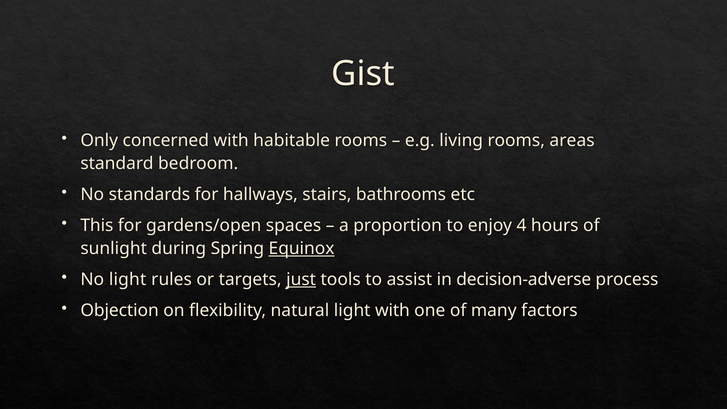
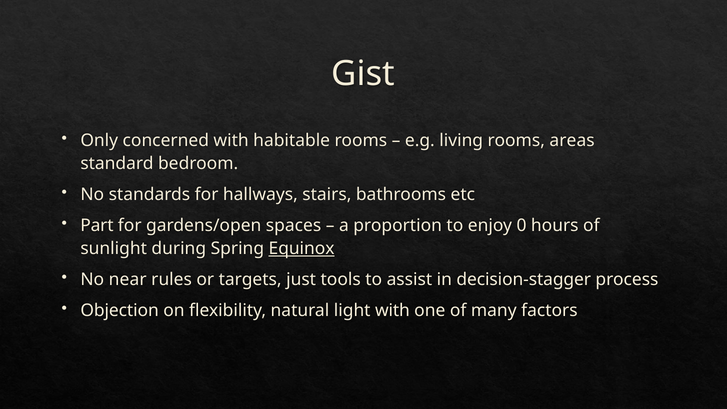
This: This -> Part
4: 4 -> 0
No light: light -> near
just underline: present -> none
decision-adverse: decision-adverse -> decision-stagger
